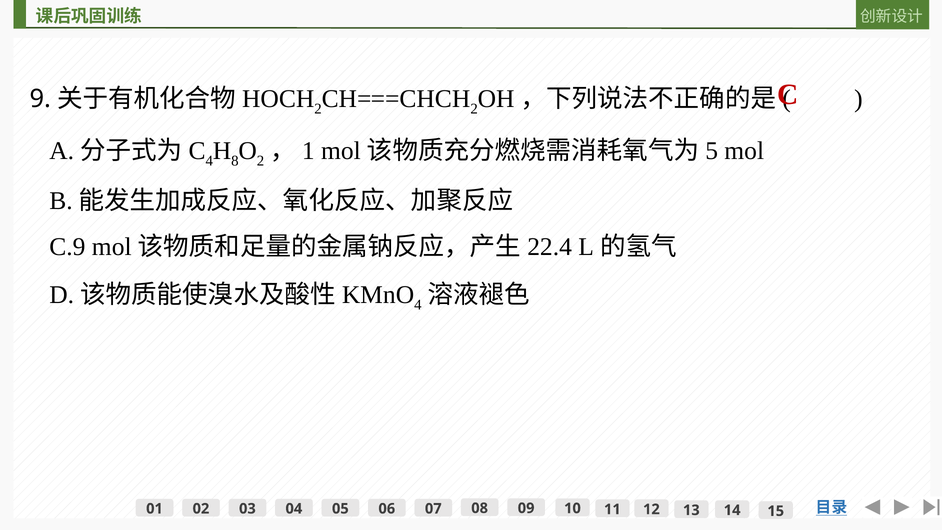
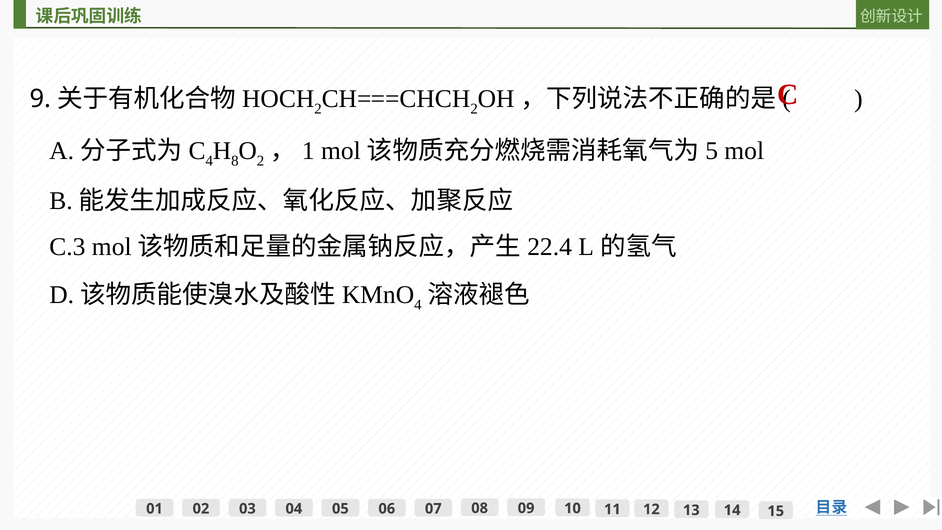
C.9: C.9 -> C.3
